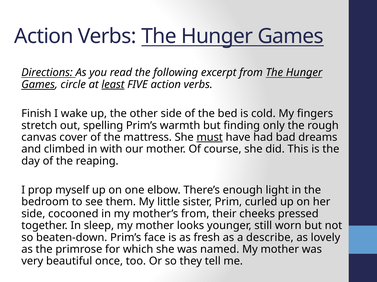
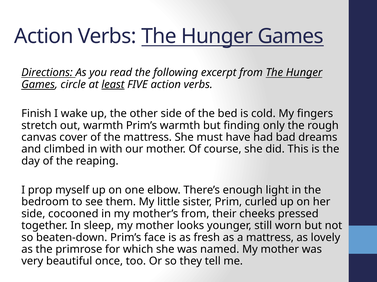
out spelling: spelling -> warmth
must underline: present -> none
a describe: describe -> mattress
